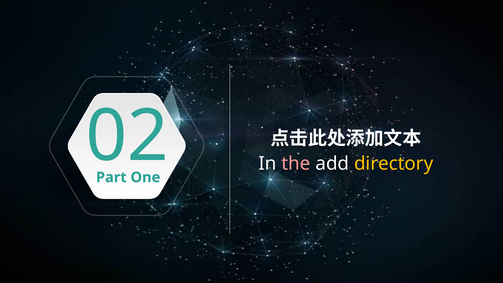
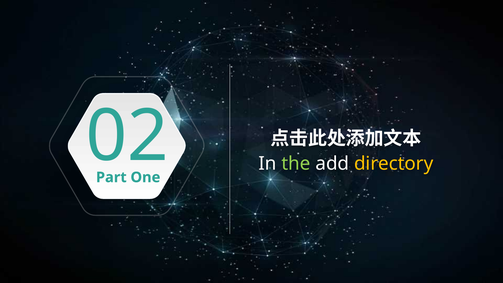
the colour: pink -> light green
